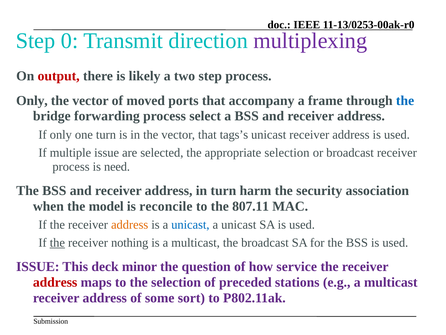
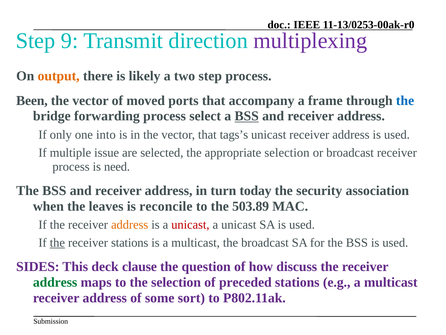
0: 0 -> 9
output colour: red -> orange
Only at (32, 100): Only -> Been
BSS at (247, 116) underline: none -> present
one turn: turn -> into
harm: harm -> today
model: model -> leaves
807.11: 807.11 -> 503.89
unicast at (190, 225) colour: blue -> red
receiver nothing: nothing -> stations
ISSUE at (38, 266): ISSUE -> SIDES
minor: minor -> clause
service: service -> discuss
address at (55, 282) colour: red -> green
